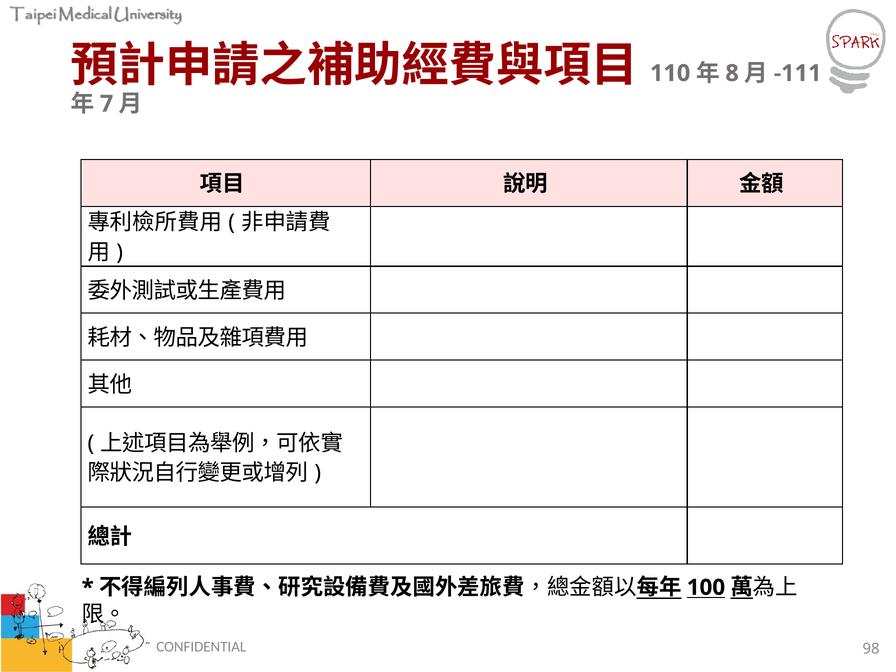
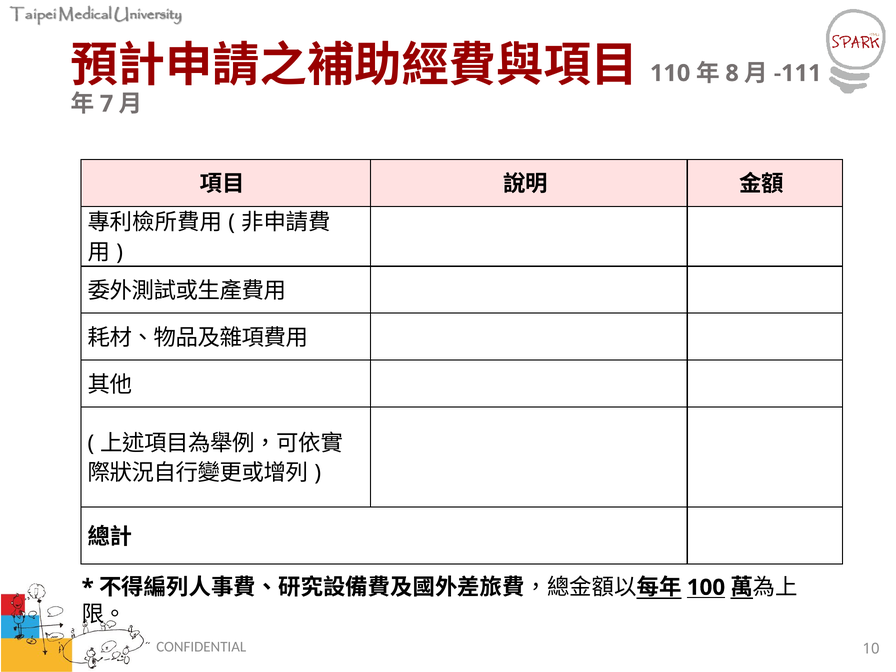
98: 98 -> 10
